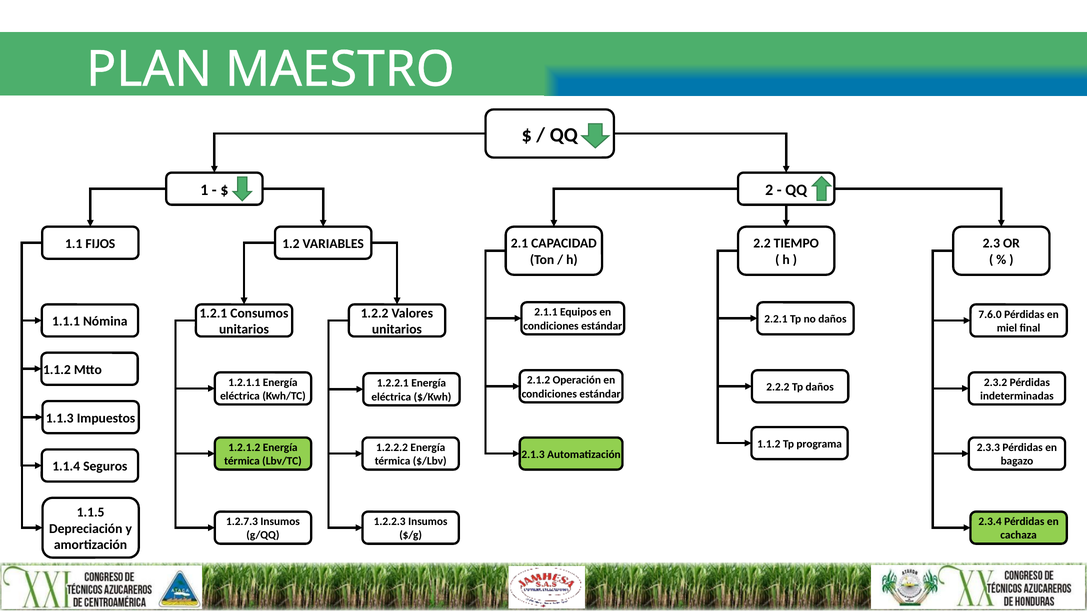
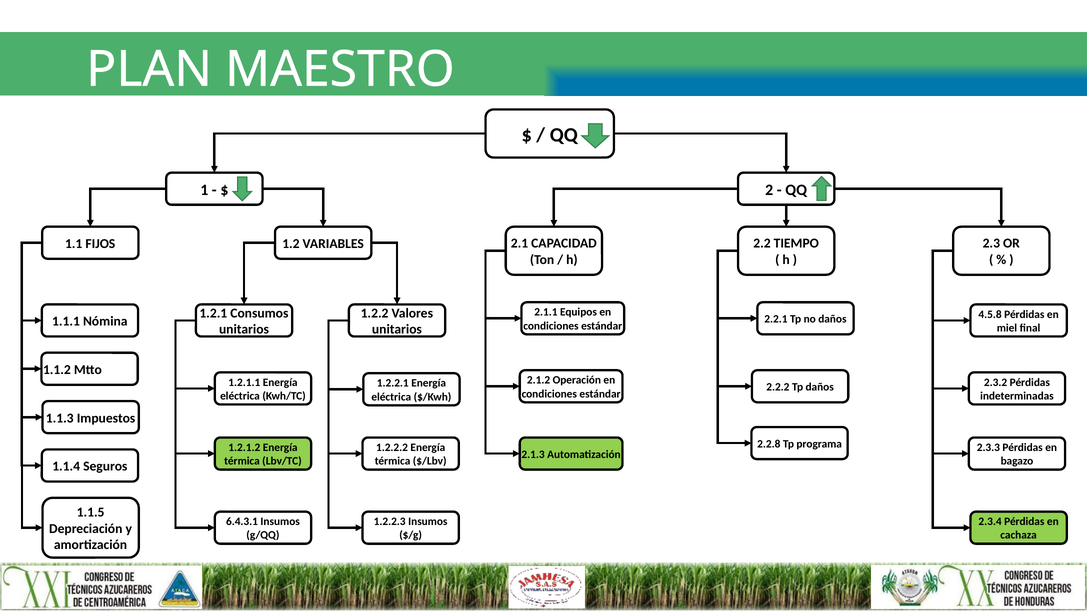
7.6.0: 7.6.0 -> 4.5.8
1.1.2 at (769, 444): 1.1.2 -> 2.2.8
1.2.7.3: 1.2.7.3 -> 6.4.3.1
